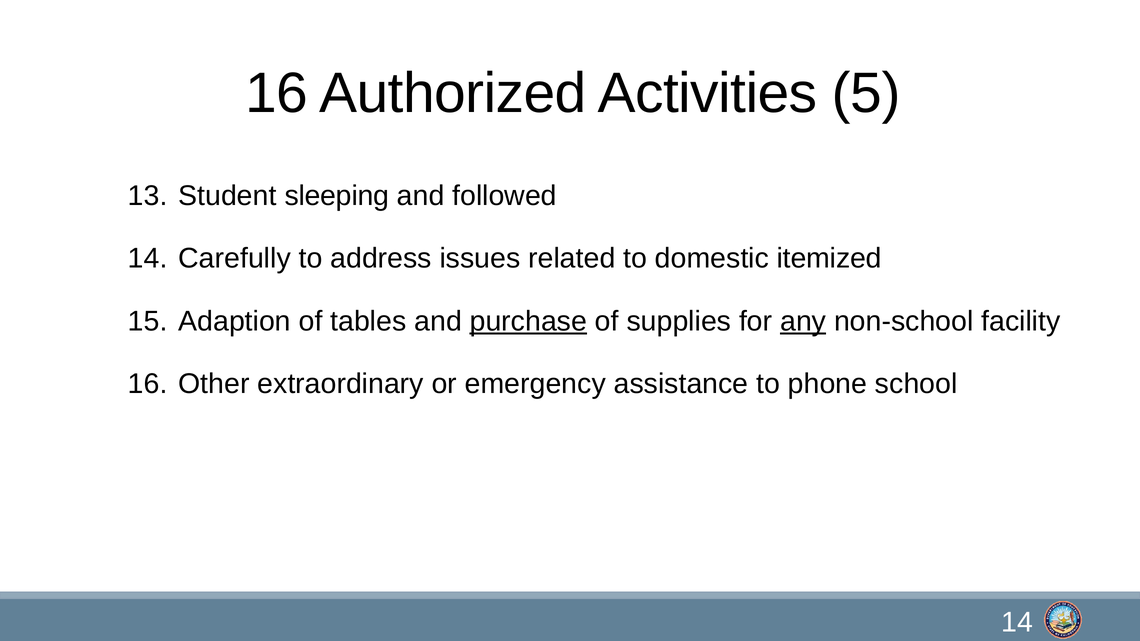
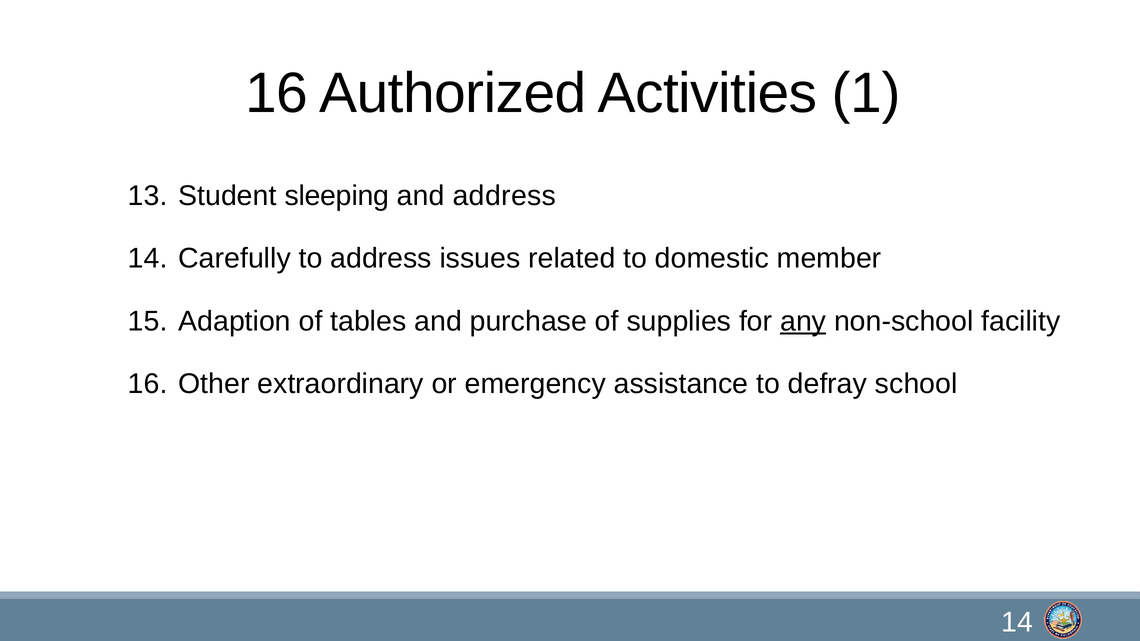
5: 5 -> 1
and followed: followed -> address
itemized: itemized -> member
purchase underline: present -> none
phone: phone -> defray
